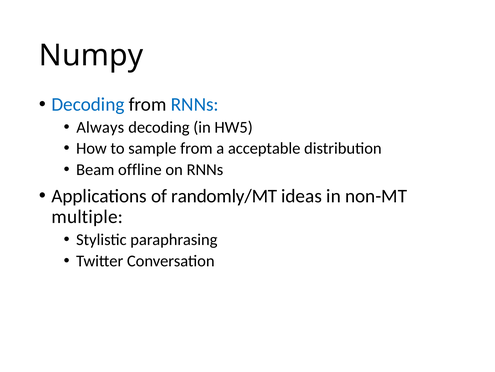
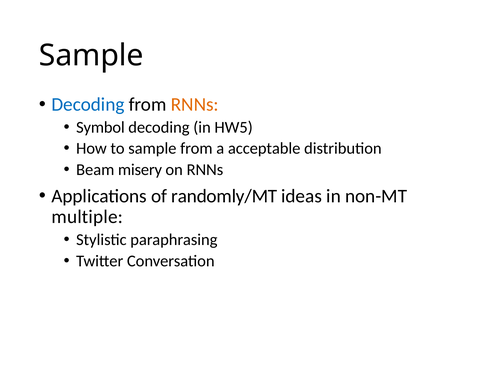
Numpy at (91, 55): Numpy -> Sample
RNNs at (195, 104) colour: blue -> orange
Always: Always -> Symbol
offline: offline -> misery
